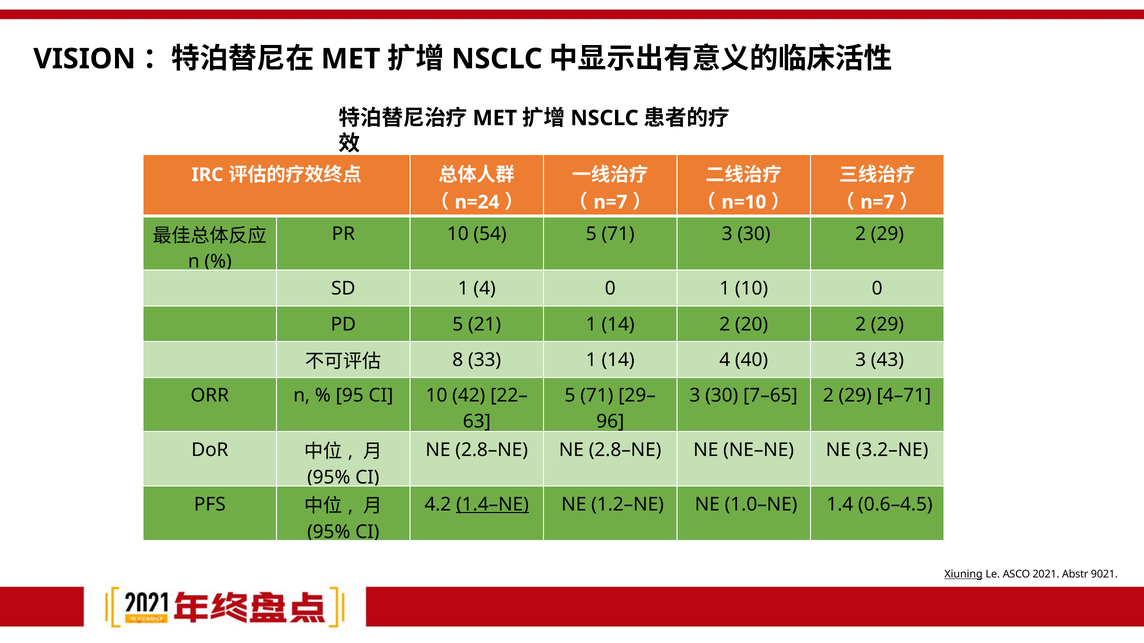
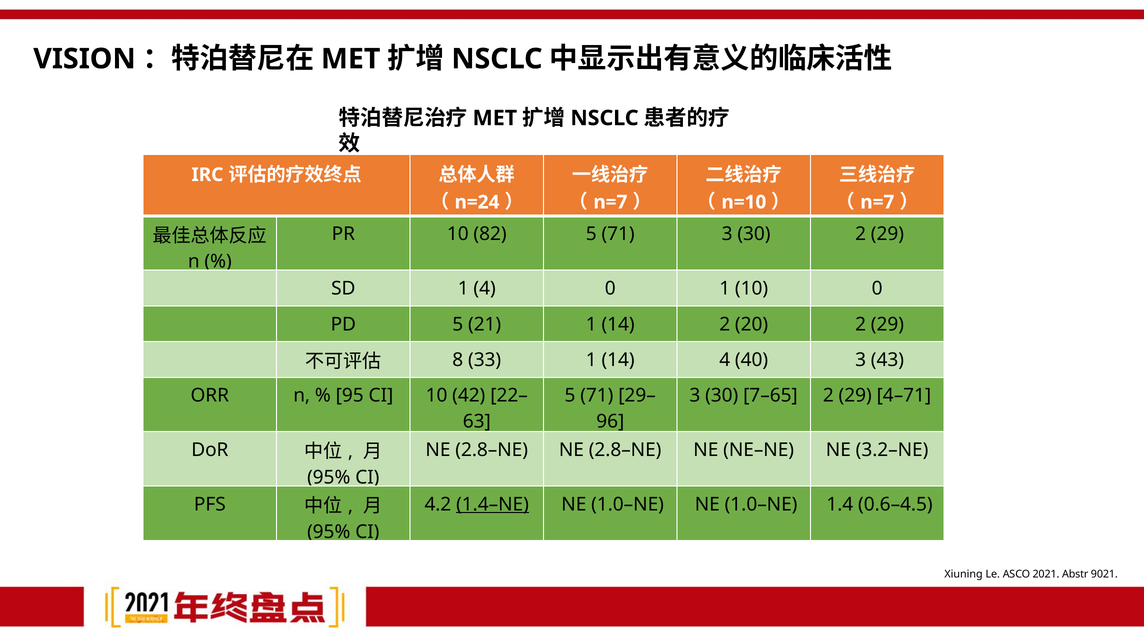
54: 54 -> 82
1.2–NE at (628, 505): 1.2–NE -> 1.0–NE
Xiuning underline: present -> none
